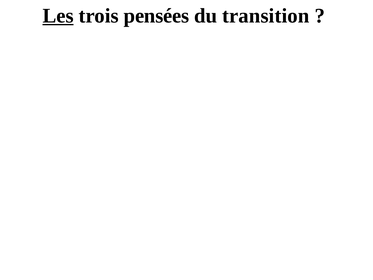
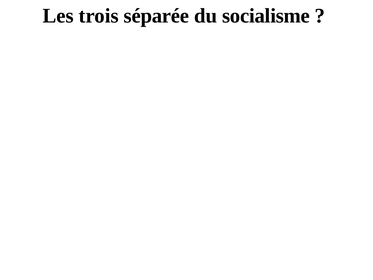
Les underline: present -> none
pensées: pensées -> séparée
transition: transition -> socialisme
